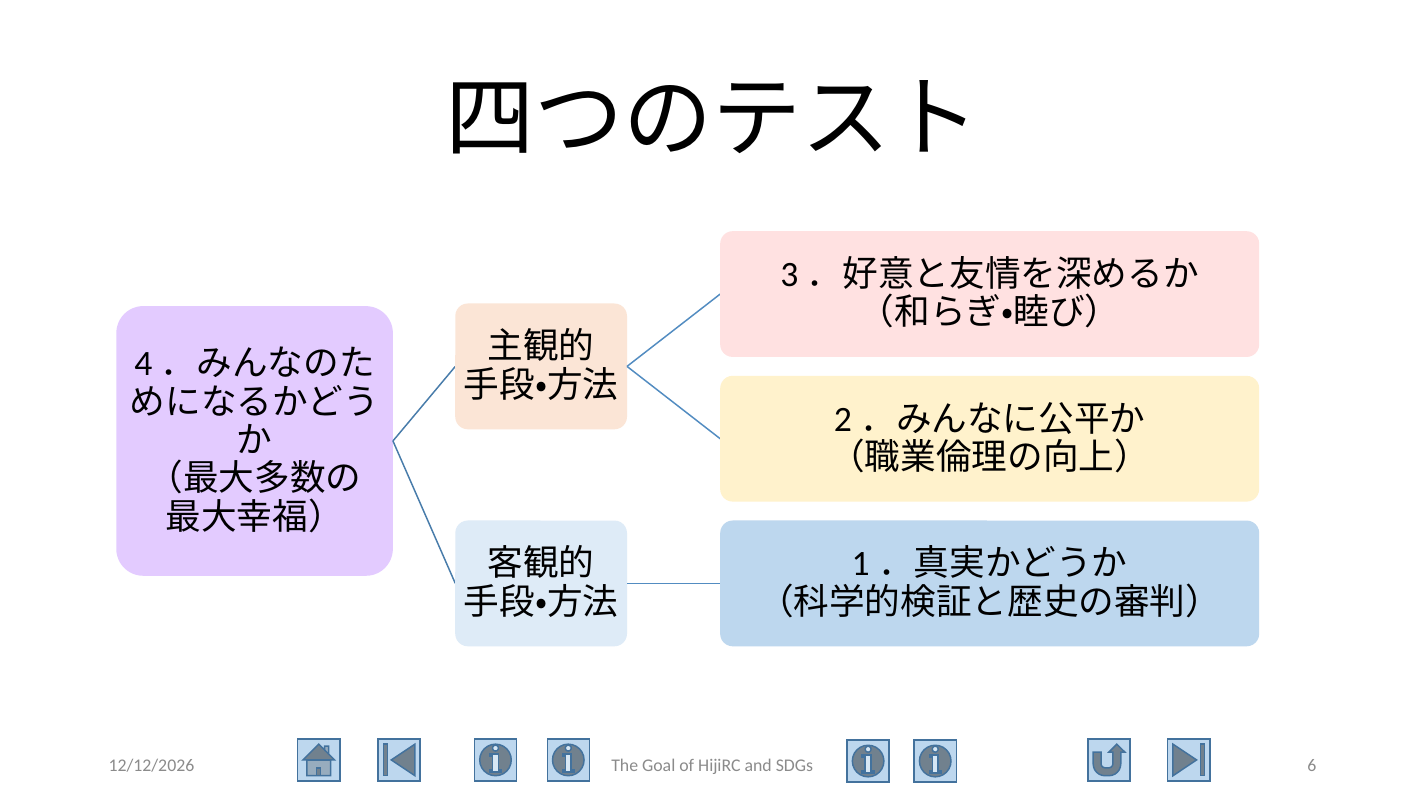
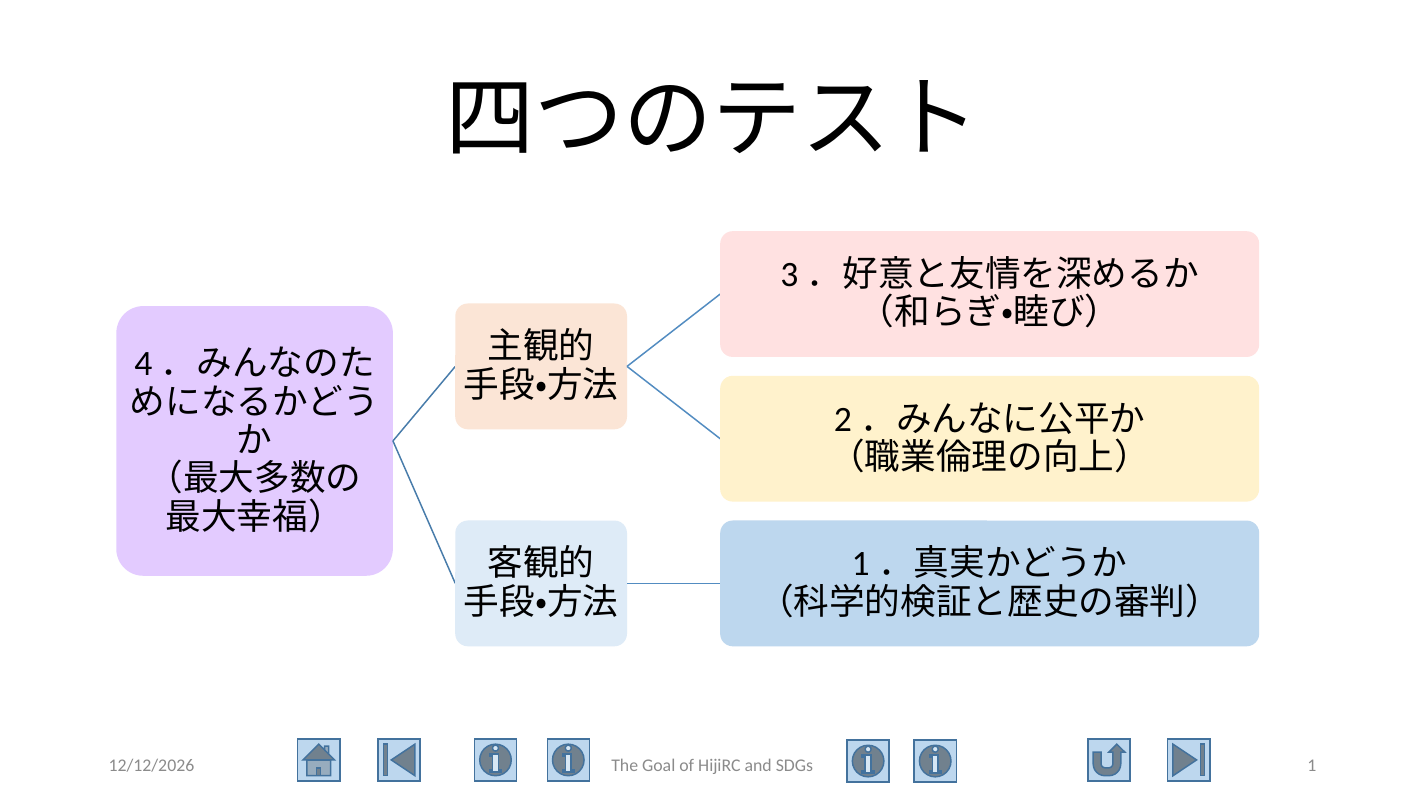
6: 6 -> 1
